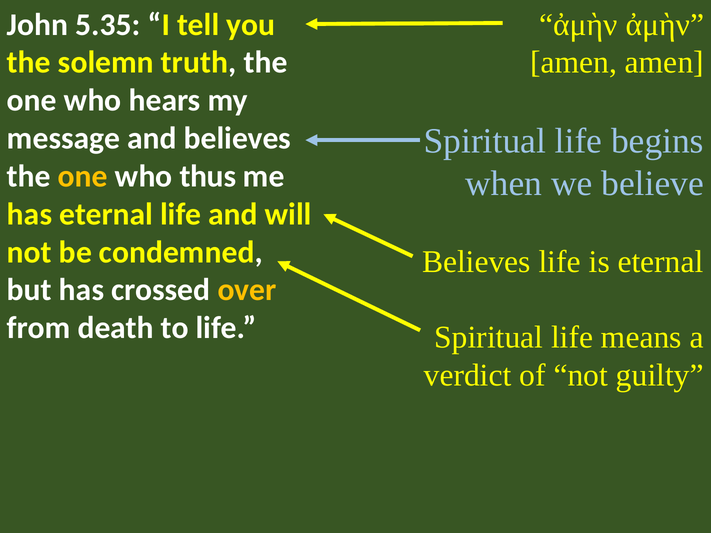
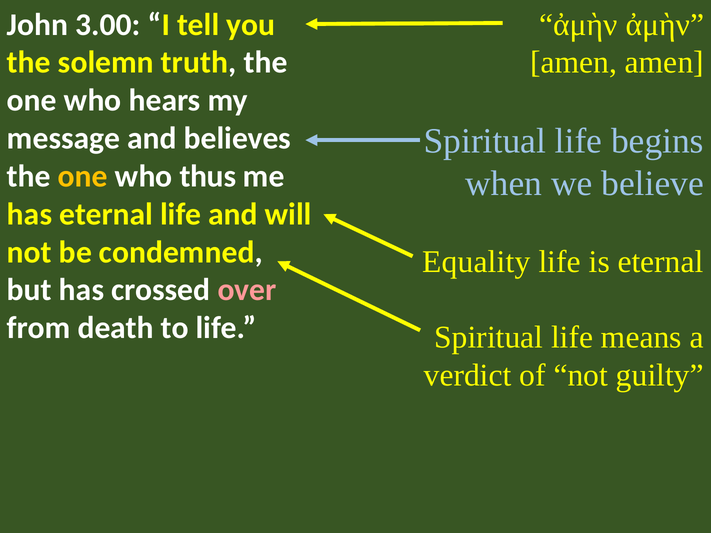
5.35: 5.35 -> 3.00
Believes at (476, 262): Believes -> Equality
over colour: yellow -> pink
